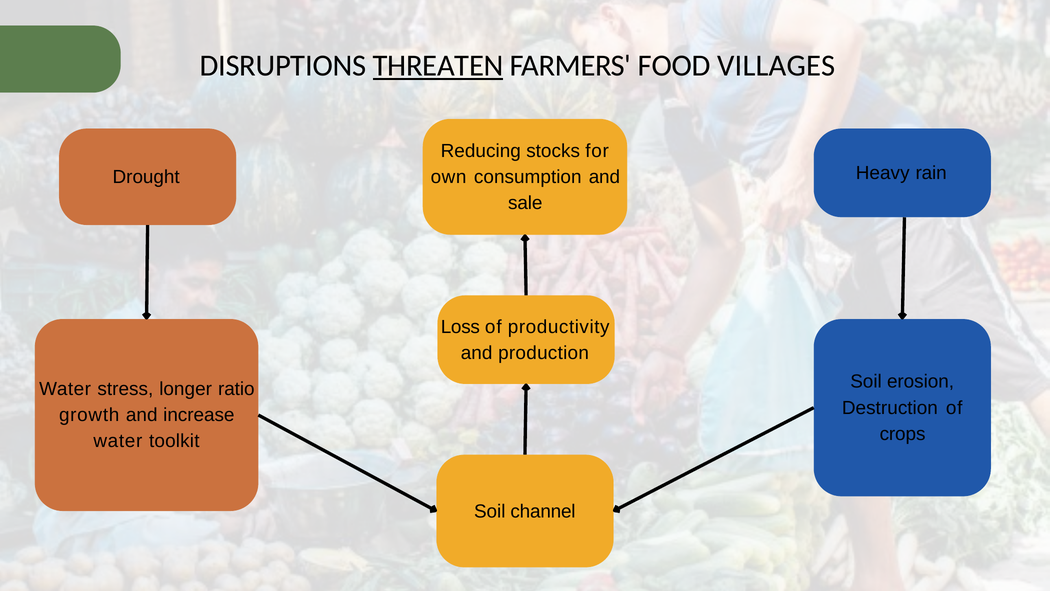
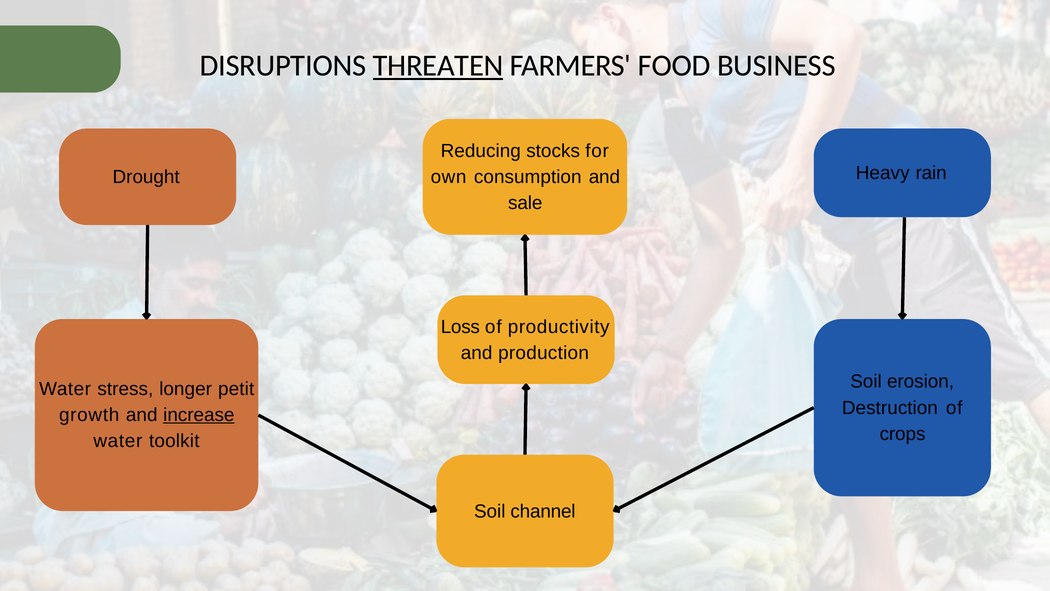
VILLAGES: VILLAGES -> BUSINESS
ratio: ratio -> petit
increase underline: none -> present
